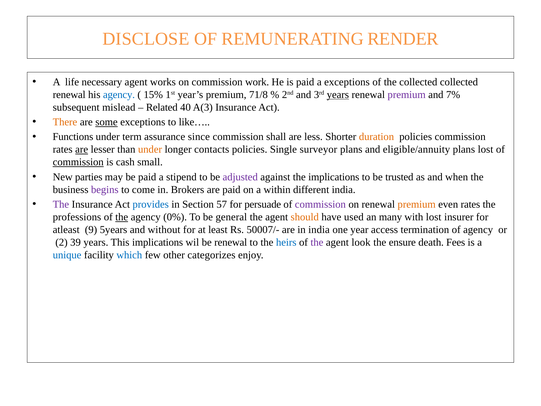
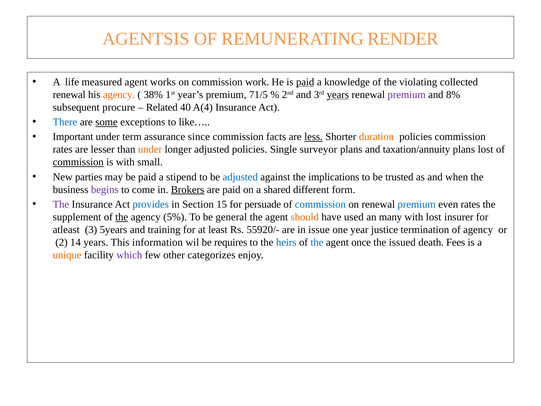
DISCLOSE: DISCLOSE -> AGENTSIS
necessary: necessary -> measured
paid at (305, 82) underline: none -> present
a exceptions: exceptions -> knowledge
the collected: collected -> violating
agency at (119, 95) colour: blue -> orange
15%: 15% -> 38%
71/8: 71/8 -> 71/5
7%: 7% -> 8%
mislead: mislead -> procure
A(3: A(3 -> A(4
There colour: orange -> blue
Functions: Functions -> Important
shall: shall -> facts
less underline: none -> present
are at (82, 149) underline: present -> none
longer contacts: contacts -> adjusted
eligible/annuity: eligible/annuity -> taxation/annuity
is cash: cash -> with
adjusted at (240, 177) colour: purple -> blue
Brokers underline: none -> present
within: within -> shared
different india: india -> form
57: 57 -> 15
commission at (320, 204) colour: purple -> blue
premium at (417, 204) colour: orange -> blue
professions: professions -> supplement
0%: 0% -> 5%
9: 9 -> 3
without: without -> training
50007/-: 50007/- -> 55920/-
in india: india -> issue
access: access -> justice
39: 39 -> 14
This implications: implications -> information
be renewal: renewal -> requires
the at (317, 242) colour: purple -> blue
look: look -> once
ensure: ensure -> issued
unique colour: blue -> orange
which colour: blue -> purple
